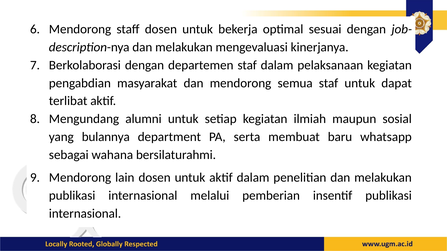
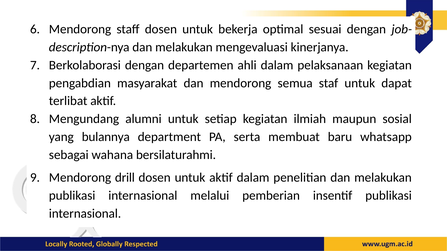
departemen staf: staf -> ahli
lain: lain -> drill
